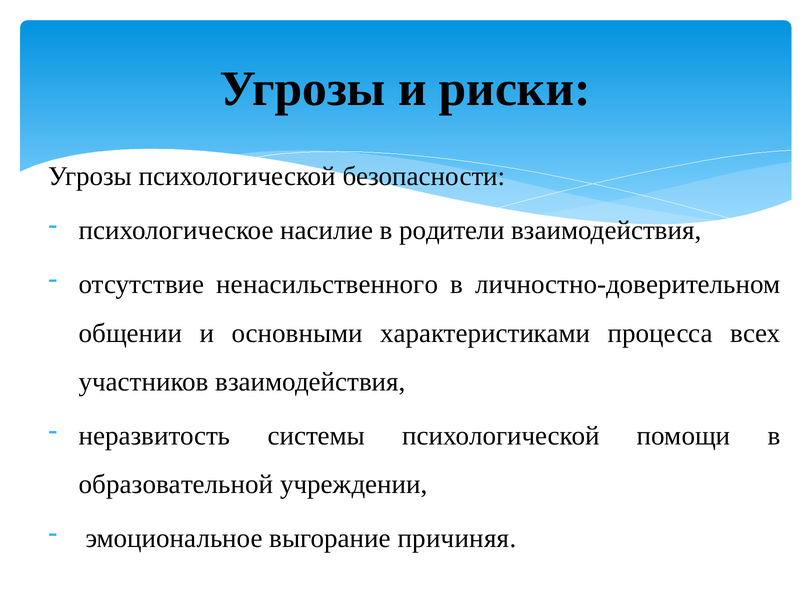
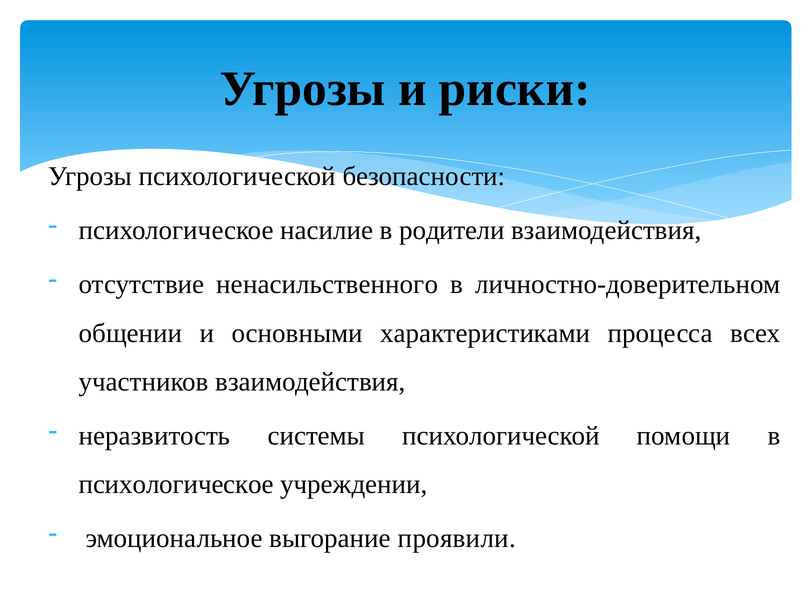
образовательной at (176, 485): образовательной -> психологическое
причиняя: причиняя -> проявили
